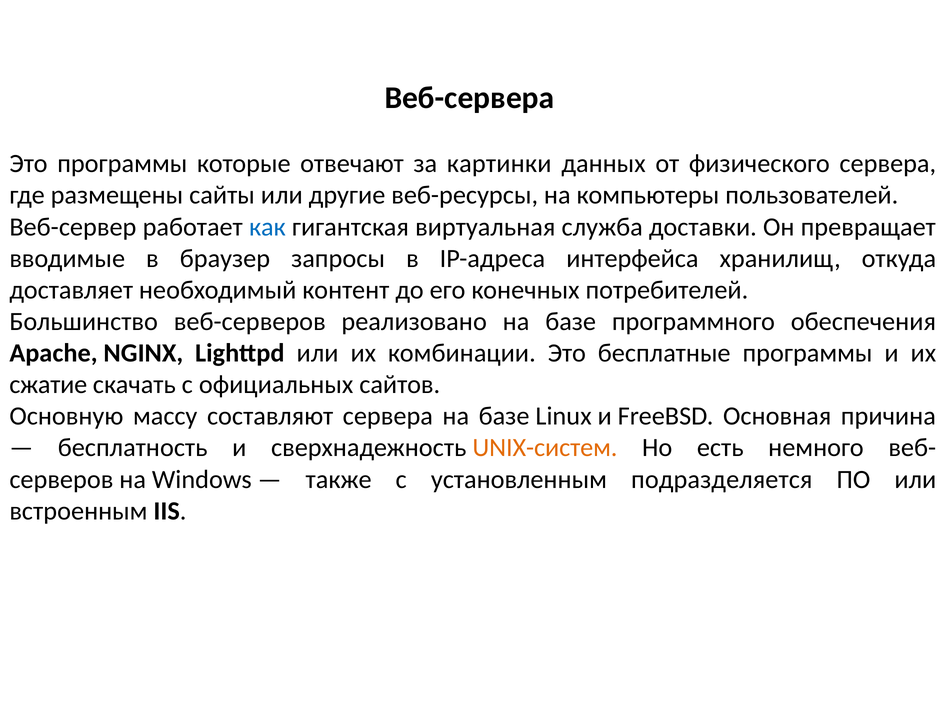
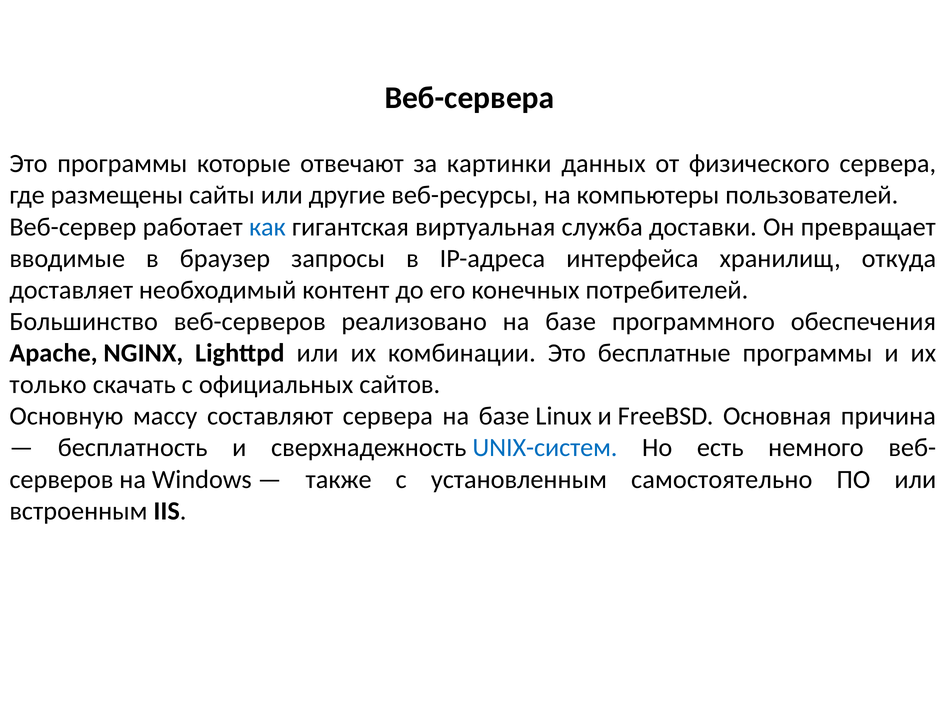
сжатие: сжатие -> только
UNIX-систем colour: orange -> blue
подразделяется: подразделяется -> самостоятельно
